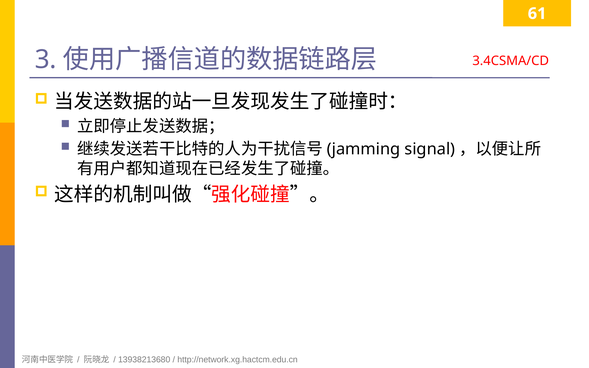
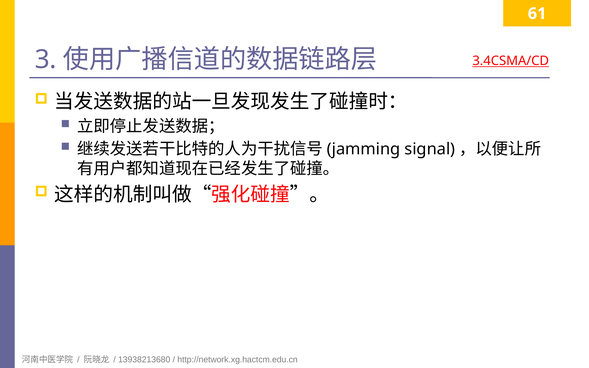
3.4CSMA/CD underline: none -> present
